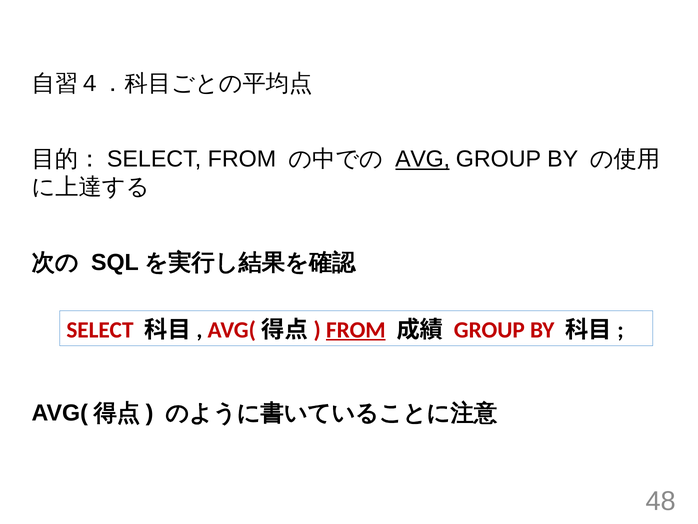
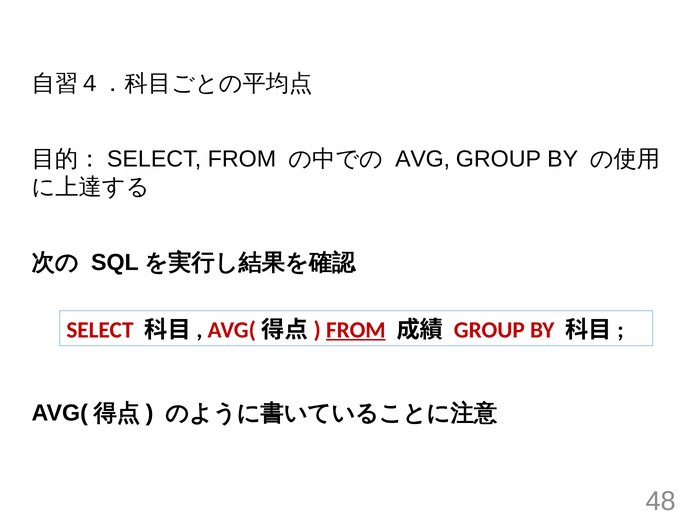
AVG underline: present -> none
